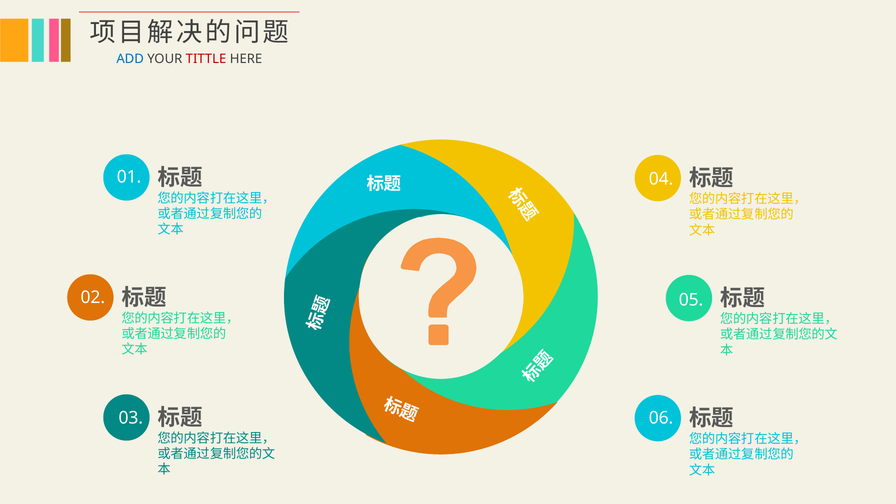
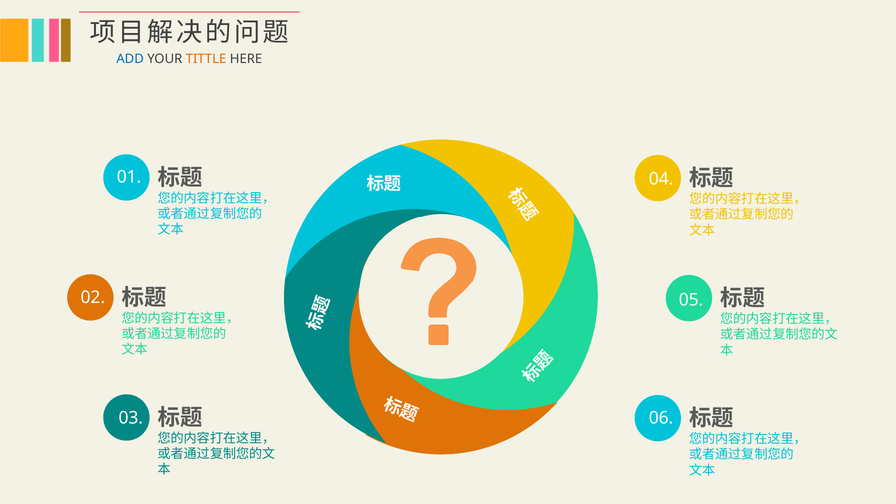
TITTLE colour: red -> orange
